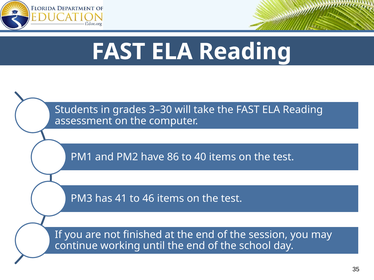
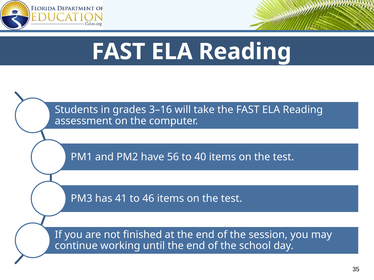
3–30: 3–30 -> 3–16
86: 86 -> 56
